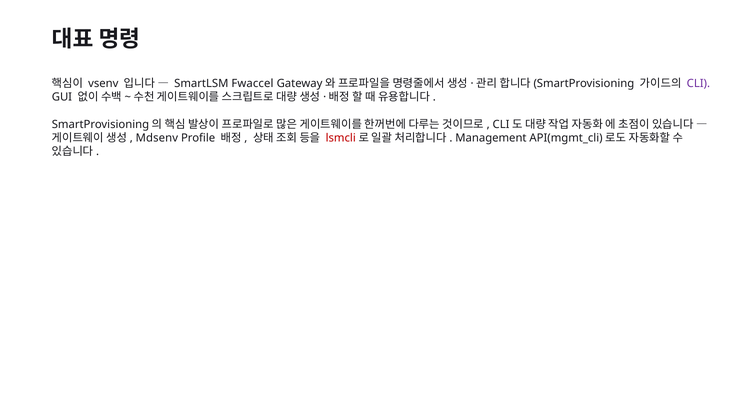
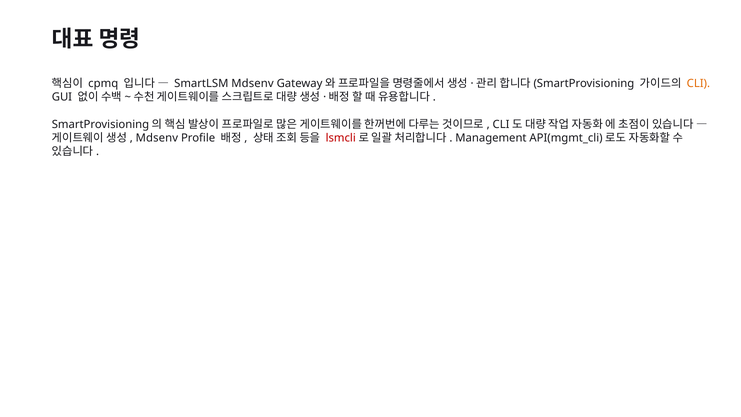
vsenv: vsenv -> cpmq
SmartLSM Fwaccel: Fwaccel -> Mdsenv
CLI at (698, 83) colour: purple -> orange
